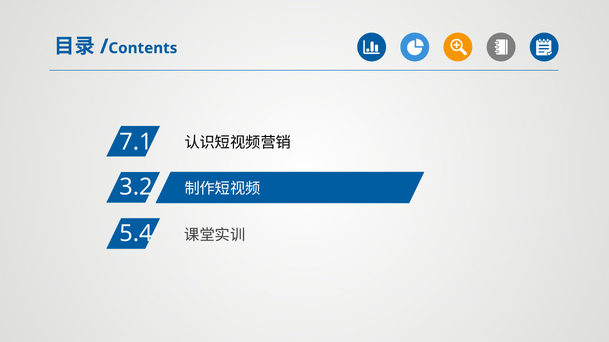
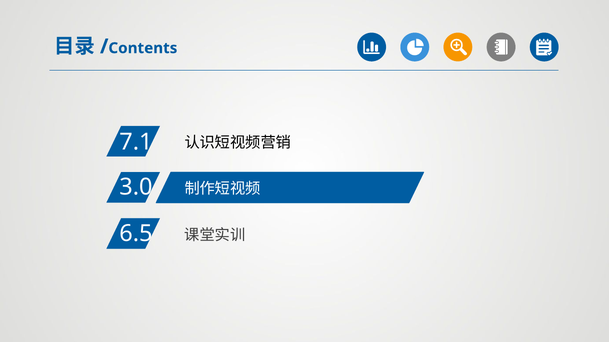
3.2: 3.2 -> 3.0
5.4: 5.4 -> 6.5
